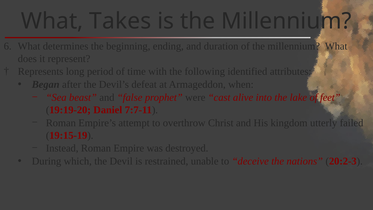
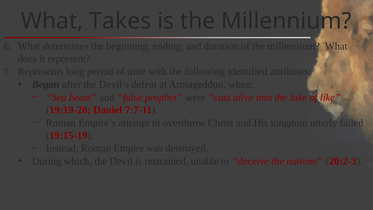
feet: feet -> like
